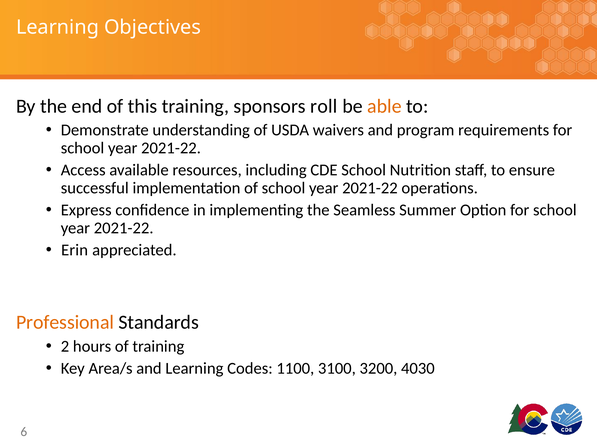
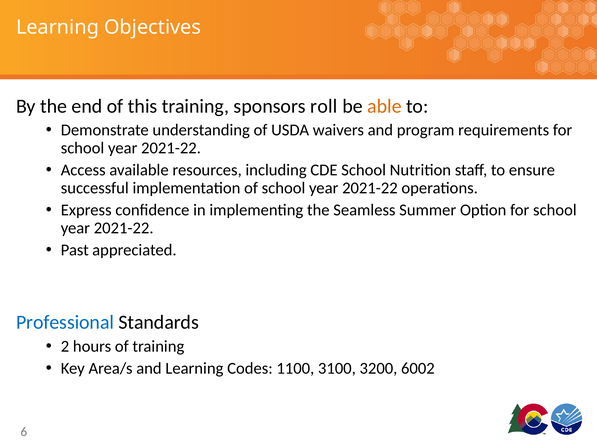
Erin: Erin -> Past
Professional colour: orange -> blue
4030: 4030 -> 6002
